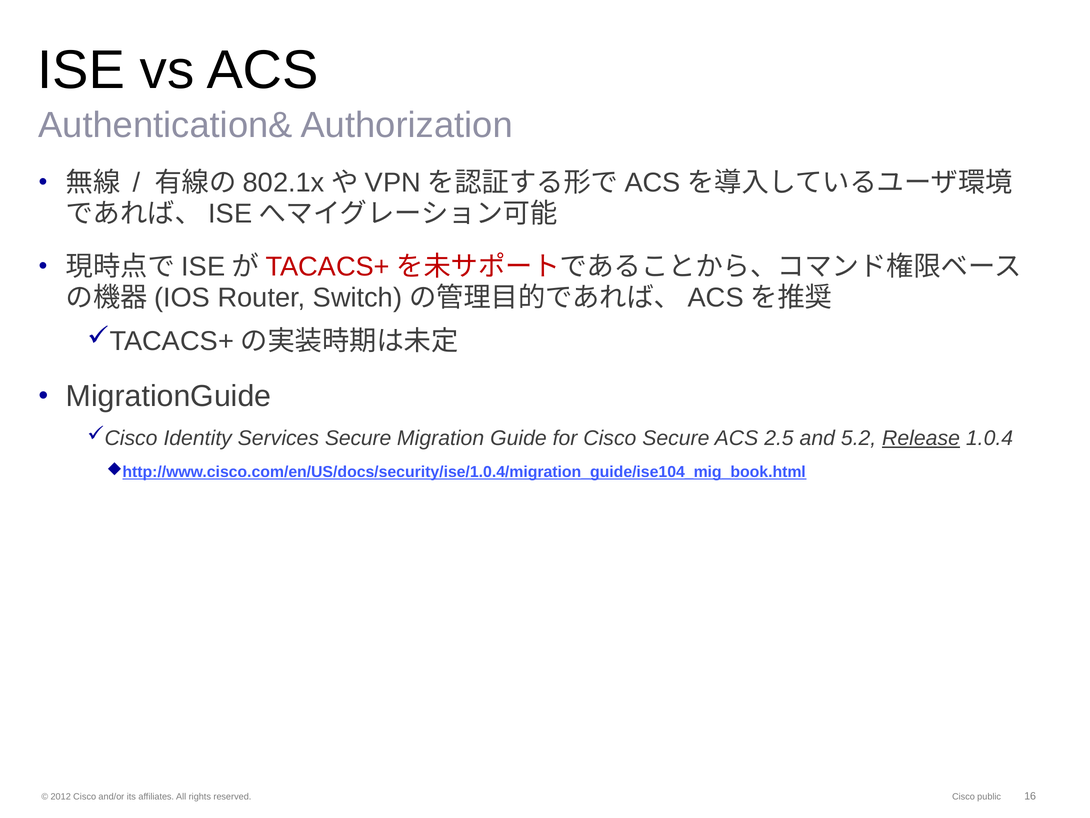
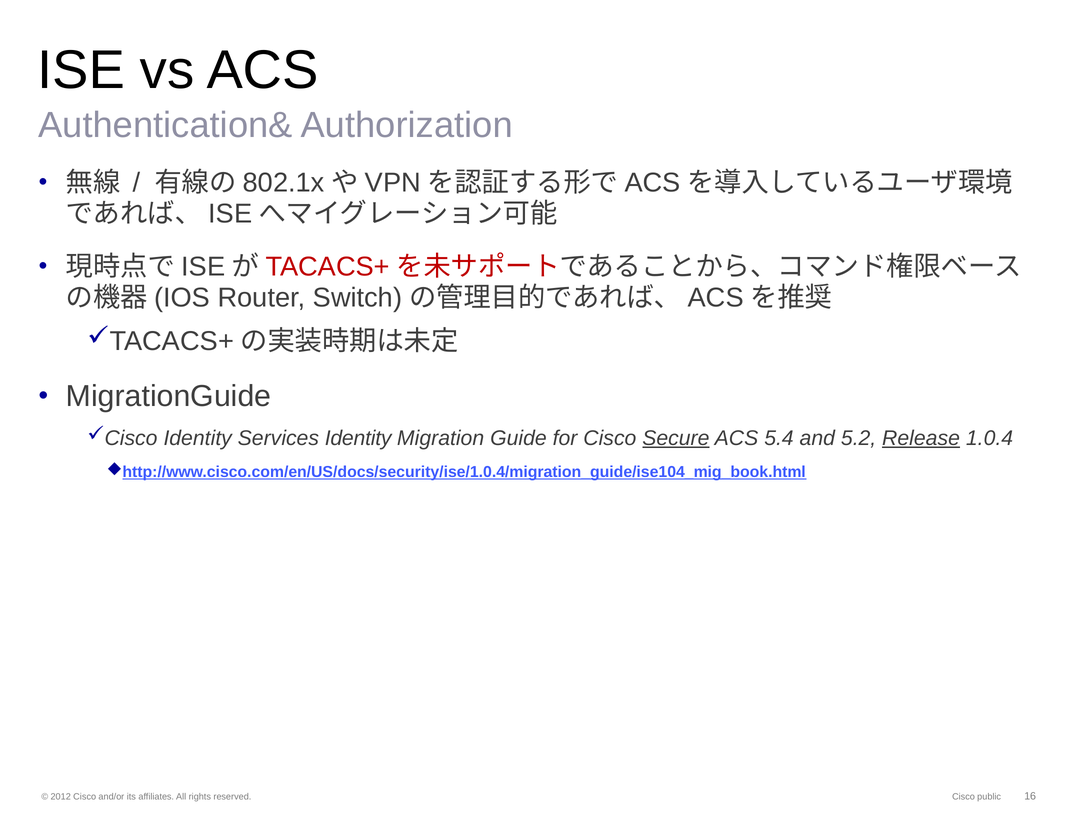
Services Secure: Secure -> Identity
Secure at (676, 438) underline: none -> present
2.5: 2.5 -> 5.4
